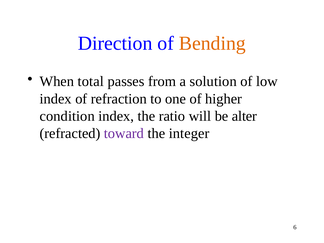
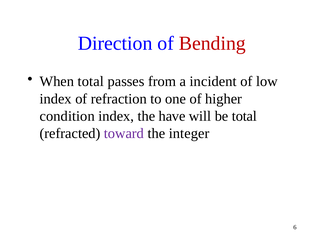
Bending colour: orange -> red
solution: solution -> incident
ratio: ratio -> have
be alter: alter -> total
